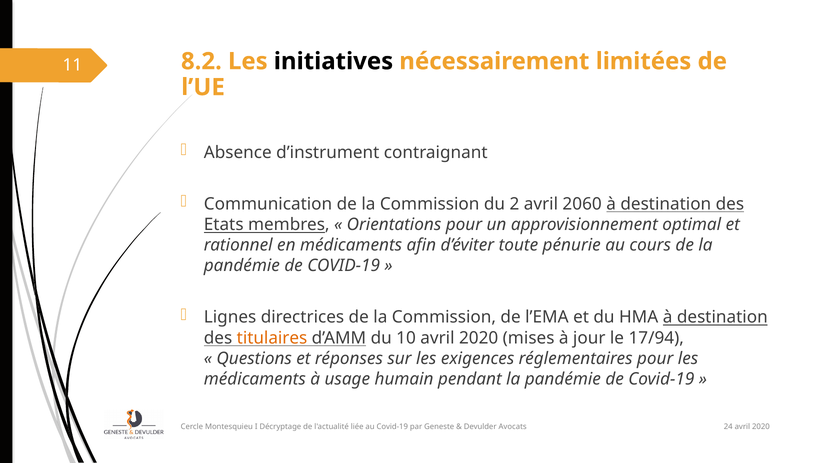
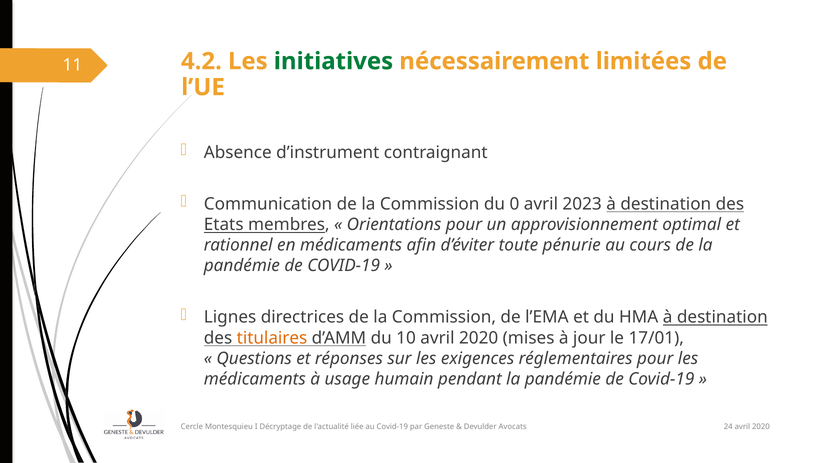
8.2: 8.2 -> 4.2
initiatives colour: black -> green
2: 2 -> 0
2060: 2060 -> 2023
17/94: 17/94 -> 17/01
